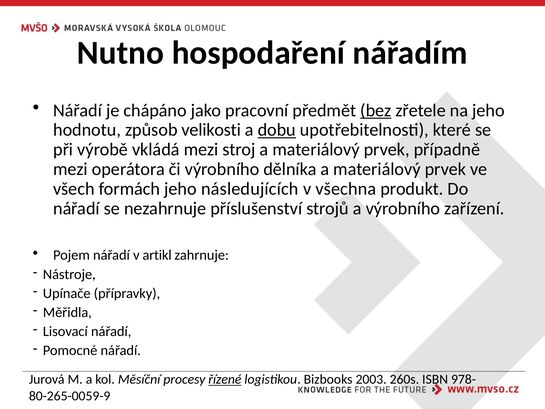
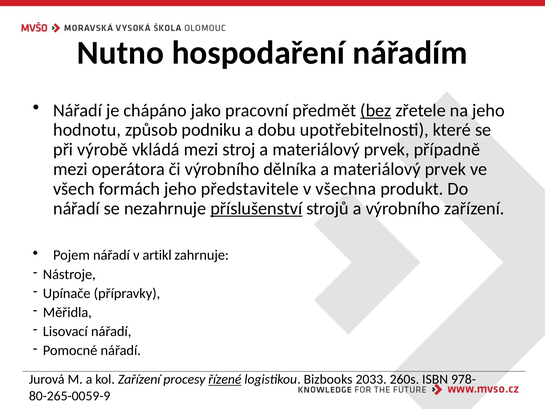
velikosti: velikosti -> podniku
dobu underline: present -> none
následujících: následujících -> představitele
příslušenství underline: none -> present
kol Měsíční: Měsíční -> Zařízení
2003: 2003 -> 2033
